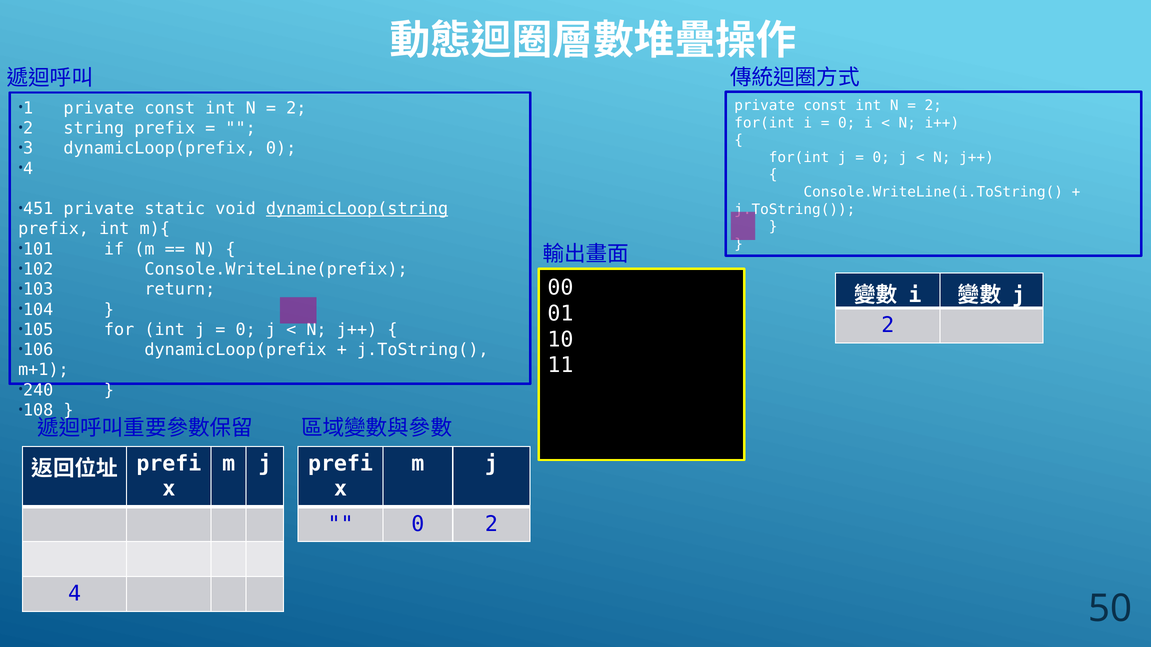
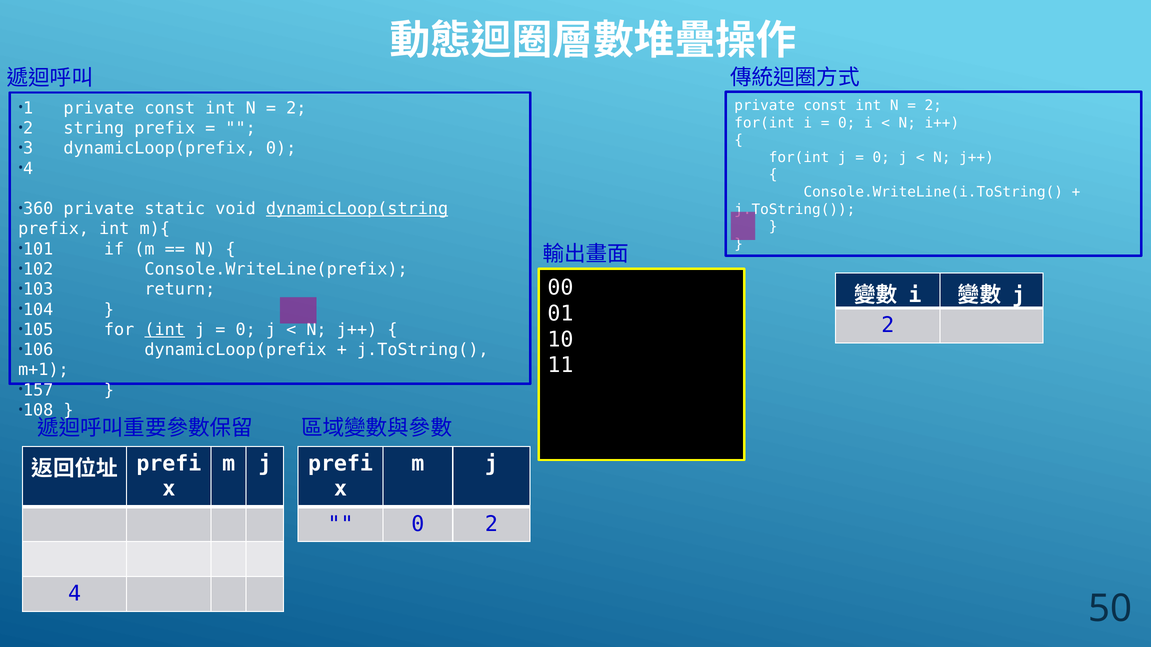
451: 451 -> 360
int at (165, 330) underline: none -> present
240: 240 -> 157
